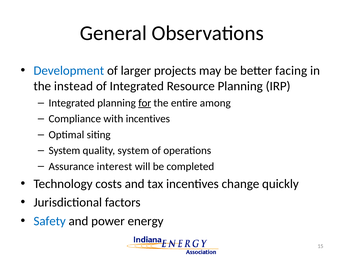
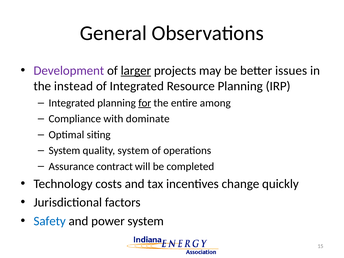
Development colour: blue -> purple
larger underline: none -> present
facing: facing -> issues
with incentives: incentives -> dominate
interest: interest -> contract
power energy: energy -> system
